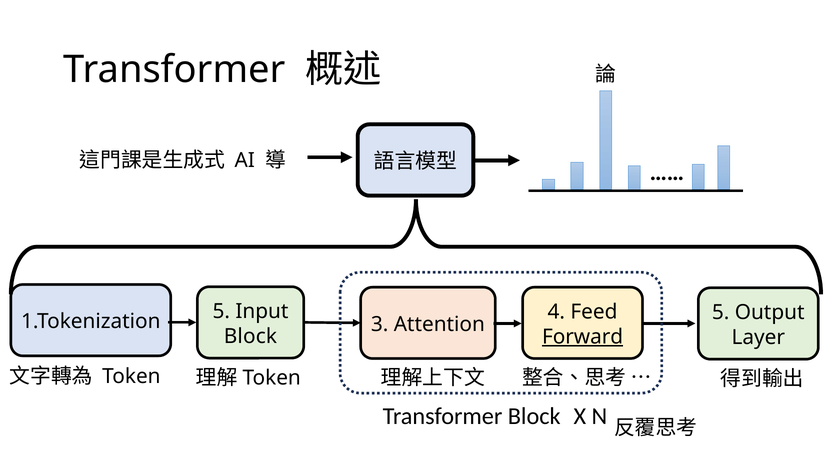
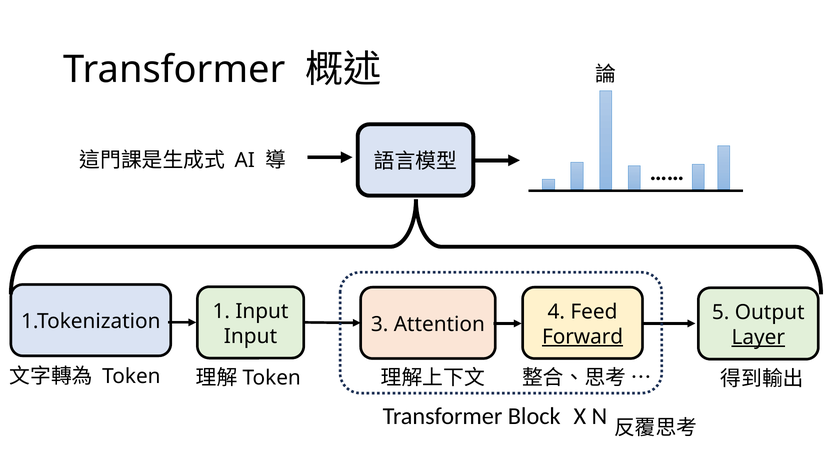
1.Tokenization 5: 5 -> 1
Block at (250, 336): Block -> Input
Layer underline: none -> present
